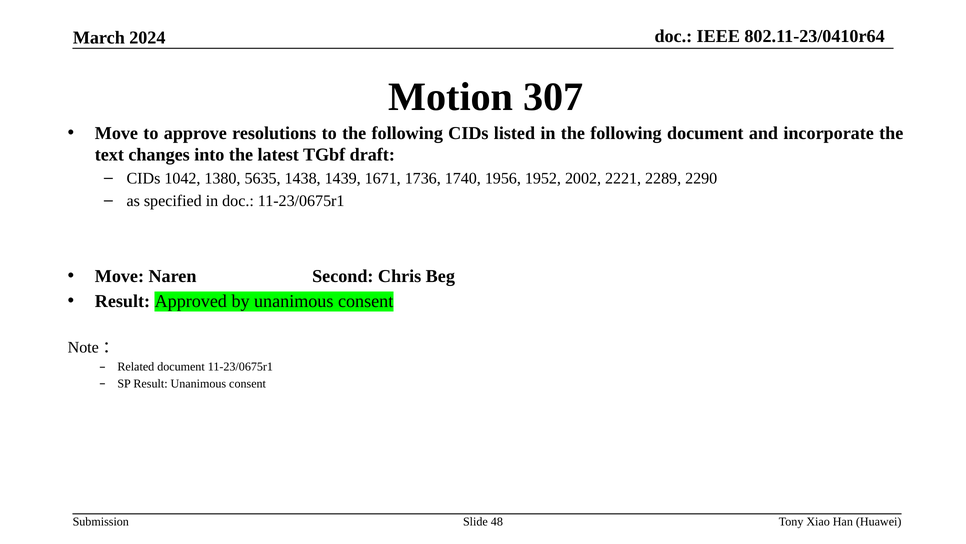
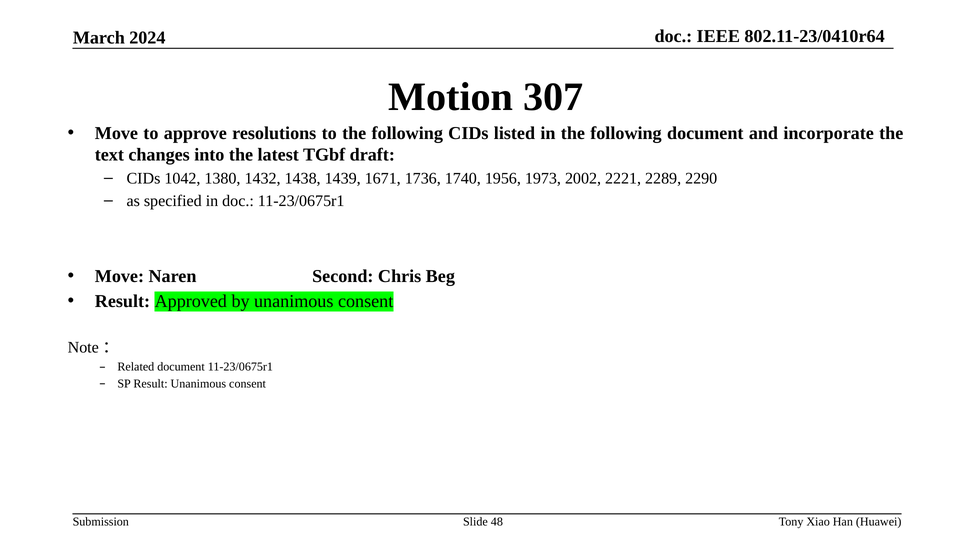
5635: 5635 -> 1432
1952: 1952 -> 1973
